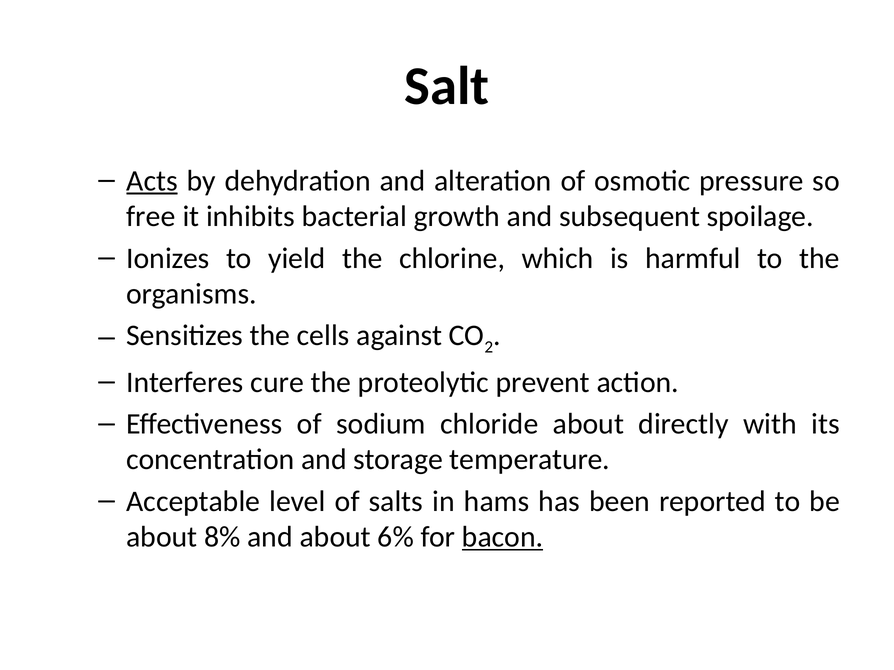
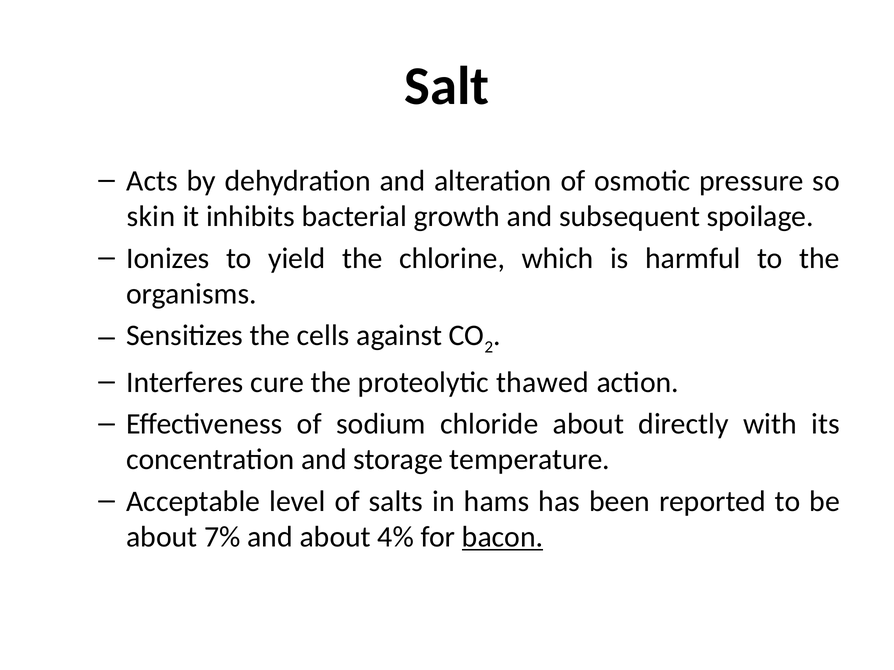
Acts underline: present -> none
free: free -> skin
prevent: prevent -> thawed
8%: 8% -> 7%
6%: 6% -> 4%
